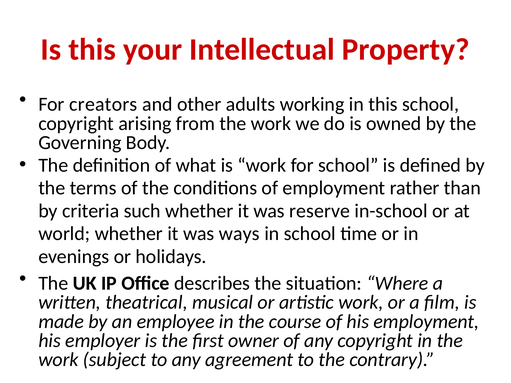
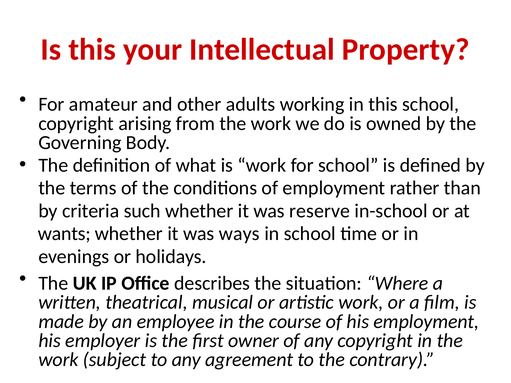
creators: creators -> amateur
world: world -> wants
